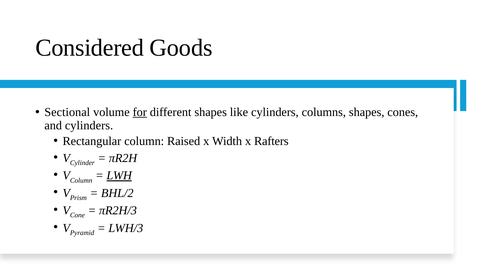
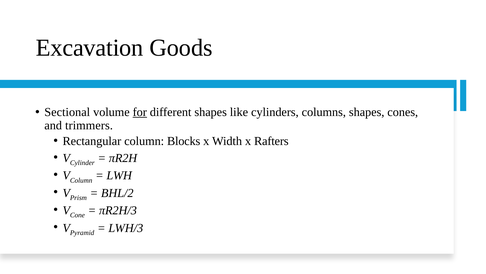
Considered: Considered -> Excavation
and cylinders: cylinders -> trimmers
Raised: Raised -> Blocks
LWH underline: present -> none
